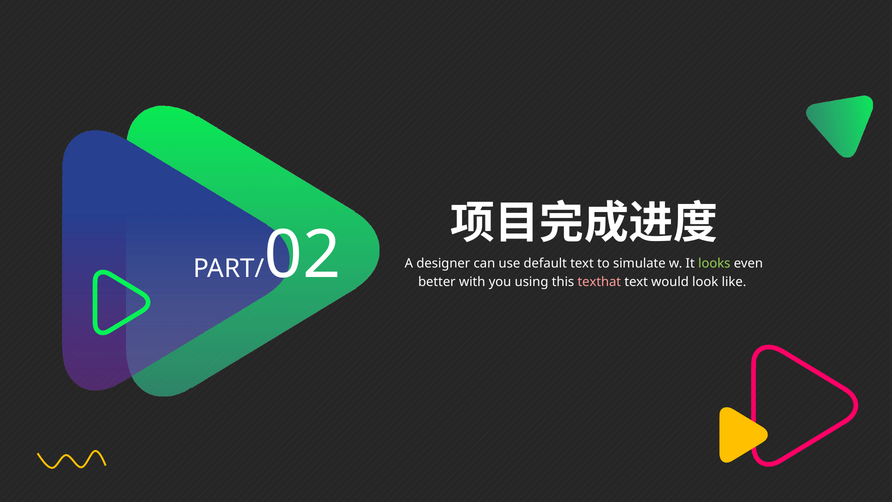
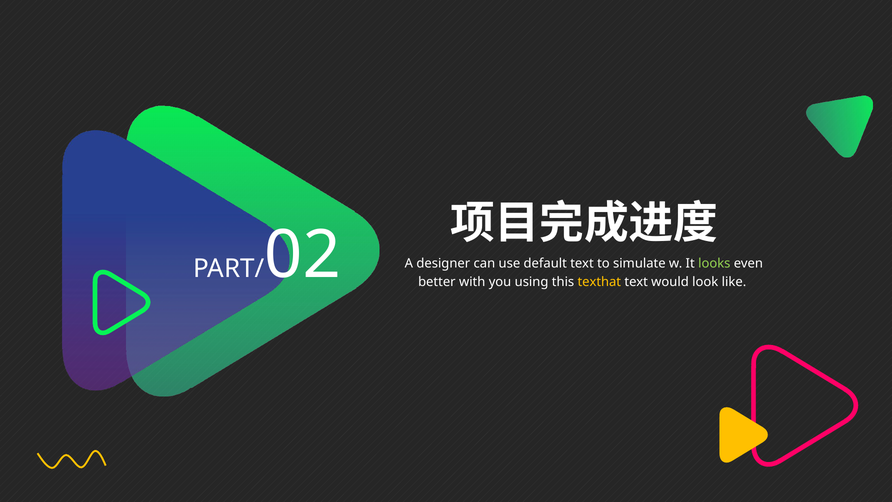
texthat colour: pink -> yellow
